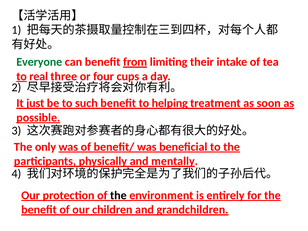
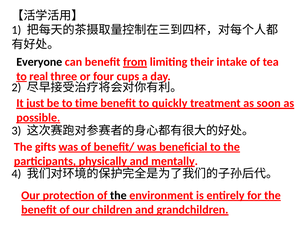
Everyone colour: green -> black
such: such -> time
helping: helping -> quickly
only: only -> gifts
